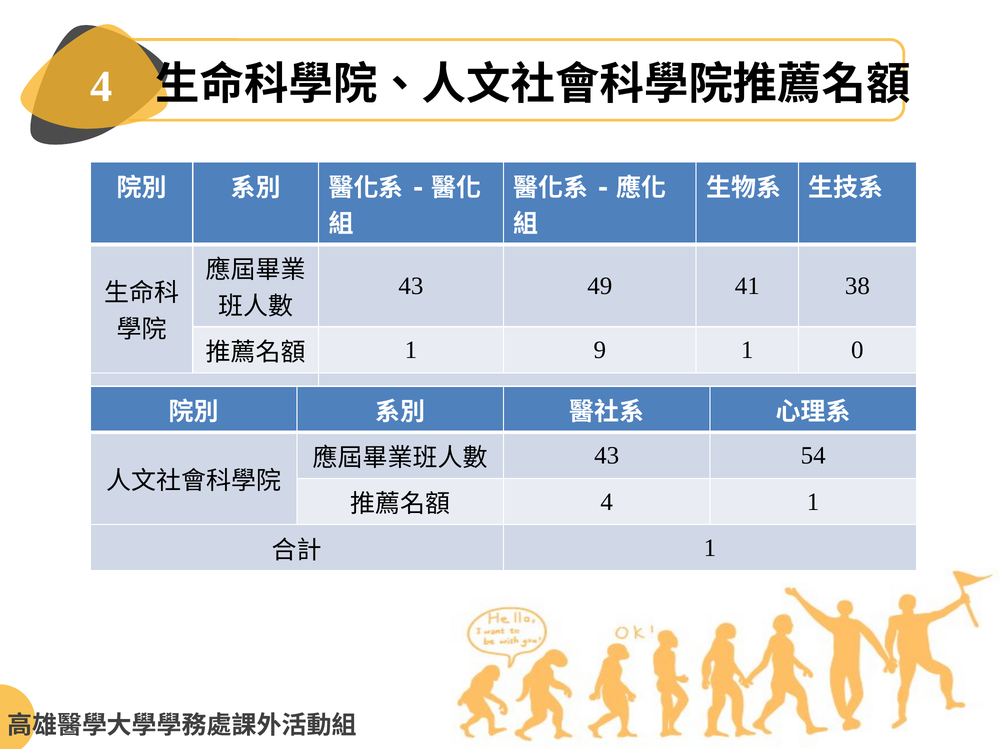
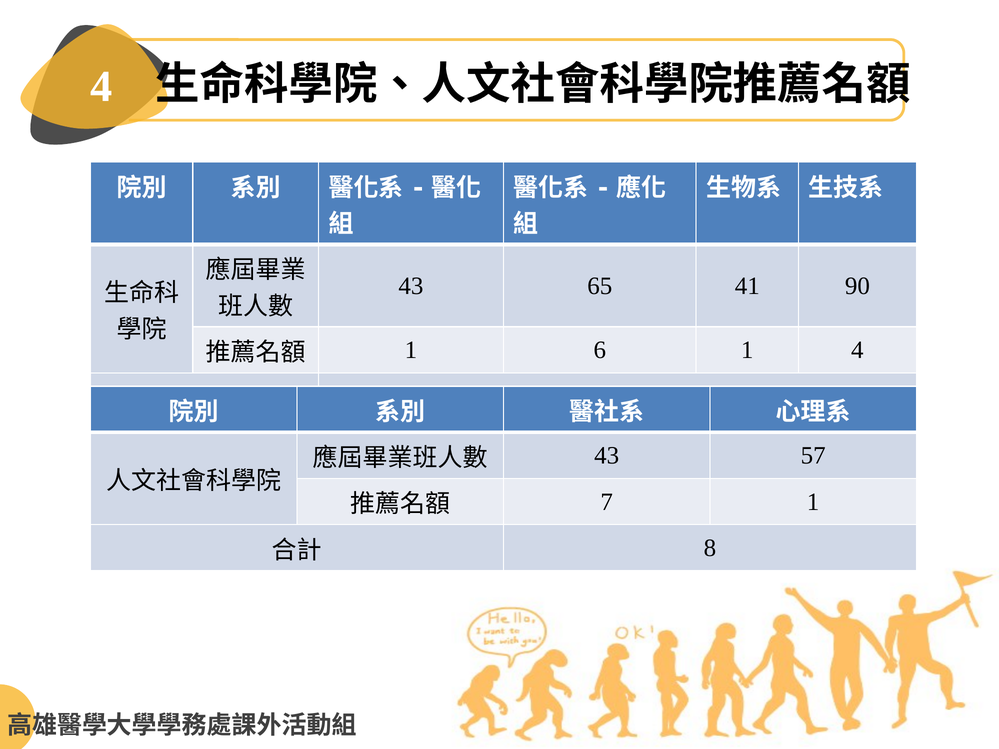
49: 49 -> 65
38: 38 -> 90
9: 9 -> 6
1 0: 0 -> 4
54: 54 -> 57
4 at (607, 502): 4 -> 7
1 at (710, 548): 1 -> 8
